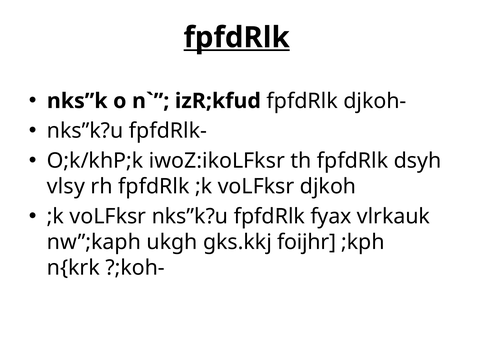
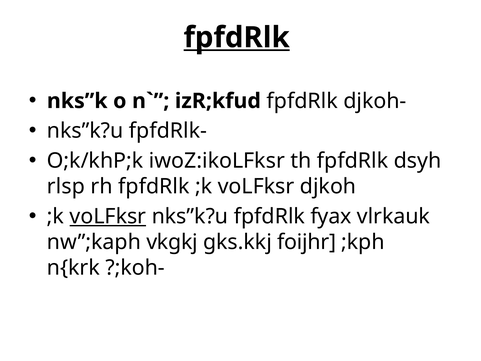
vlsy: vlsy -> rlsp
voLFksr at (108, 216) underline: none -> present
ukgh: ukgh -> vkgkj
